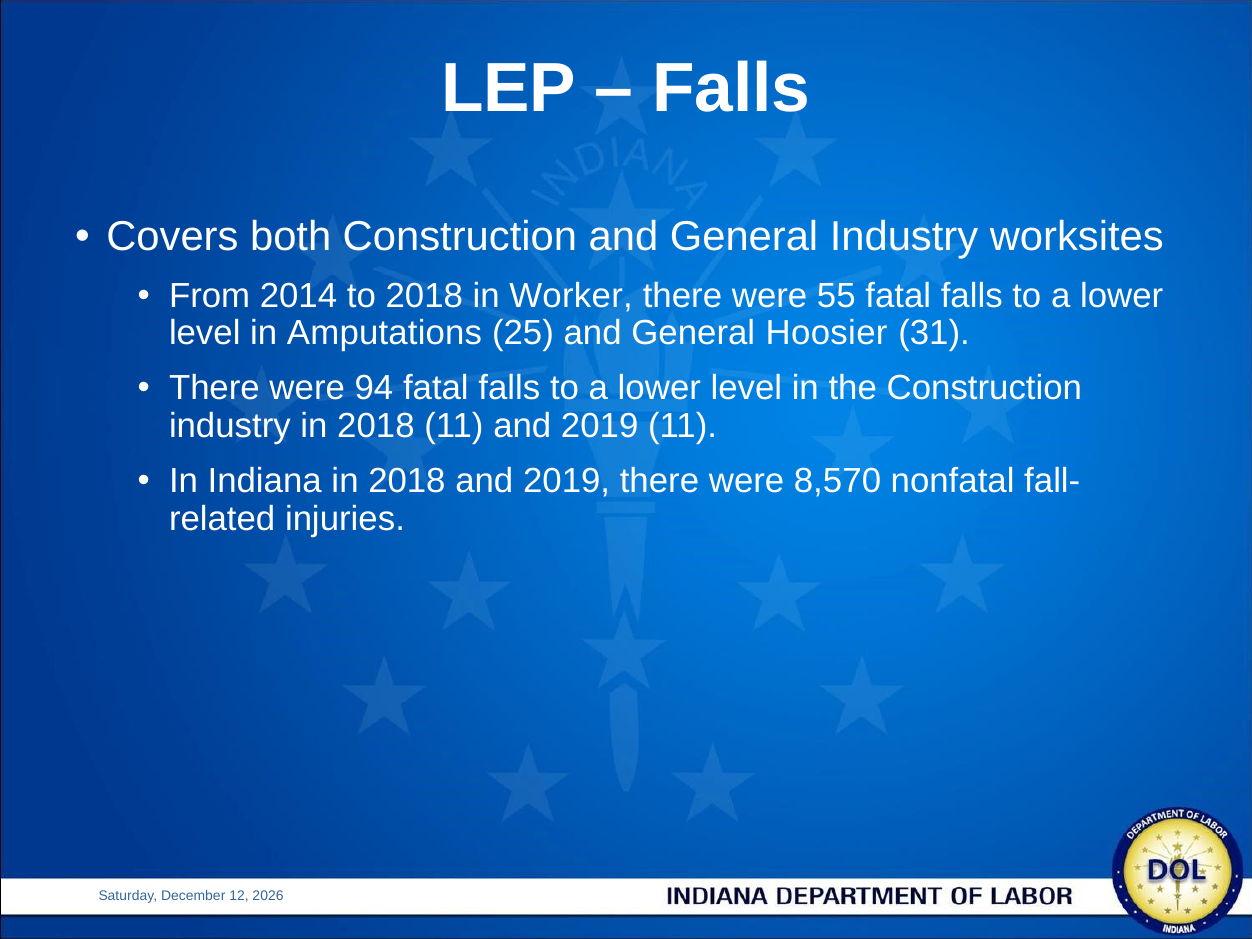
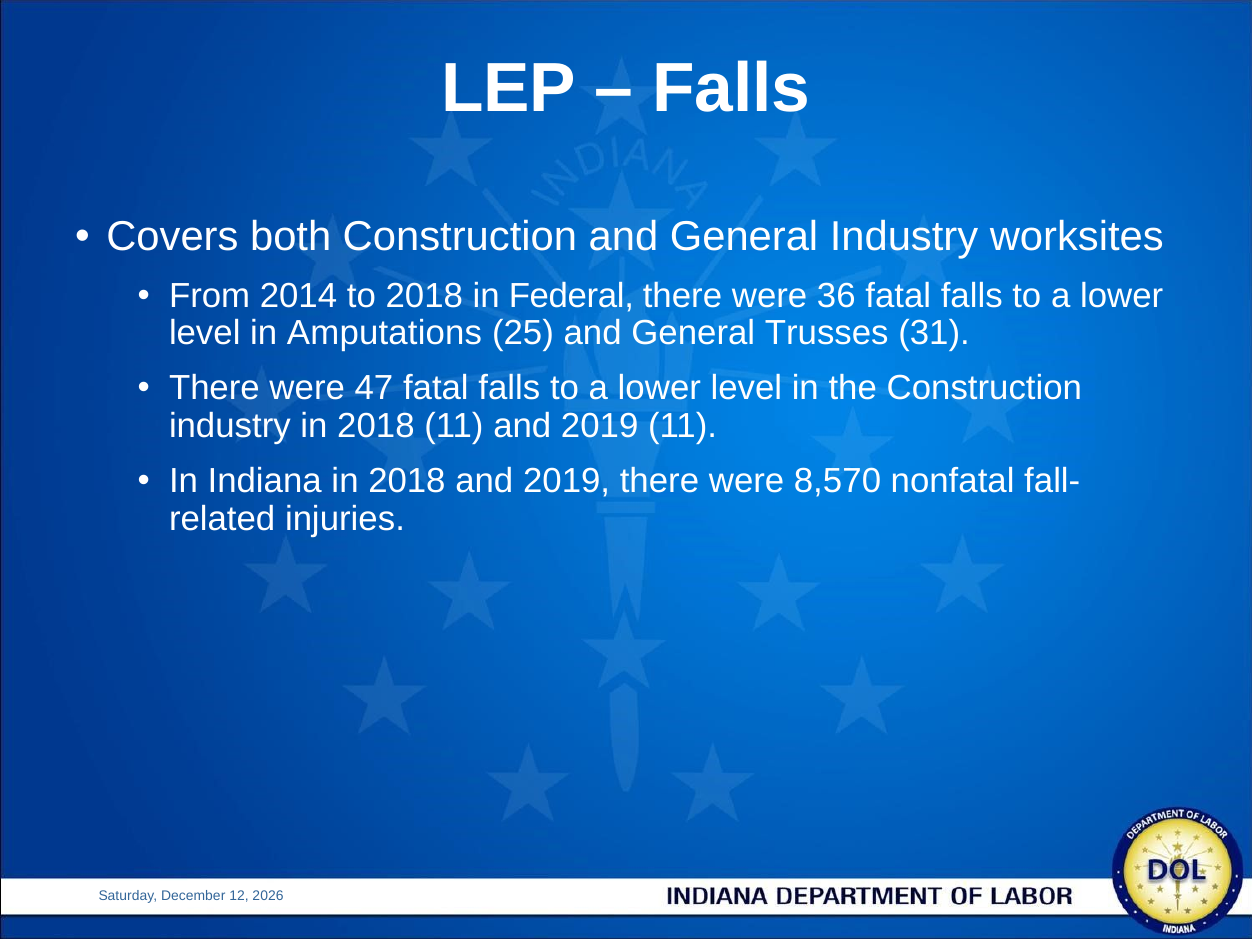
Worker: Worker -> Federal
55: 55 -> 36
Hoosier: Hoosier -> Trusses
94: 94 -> 47
